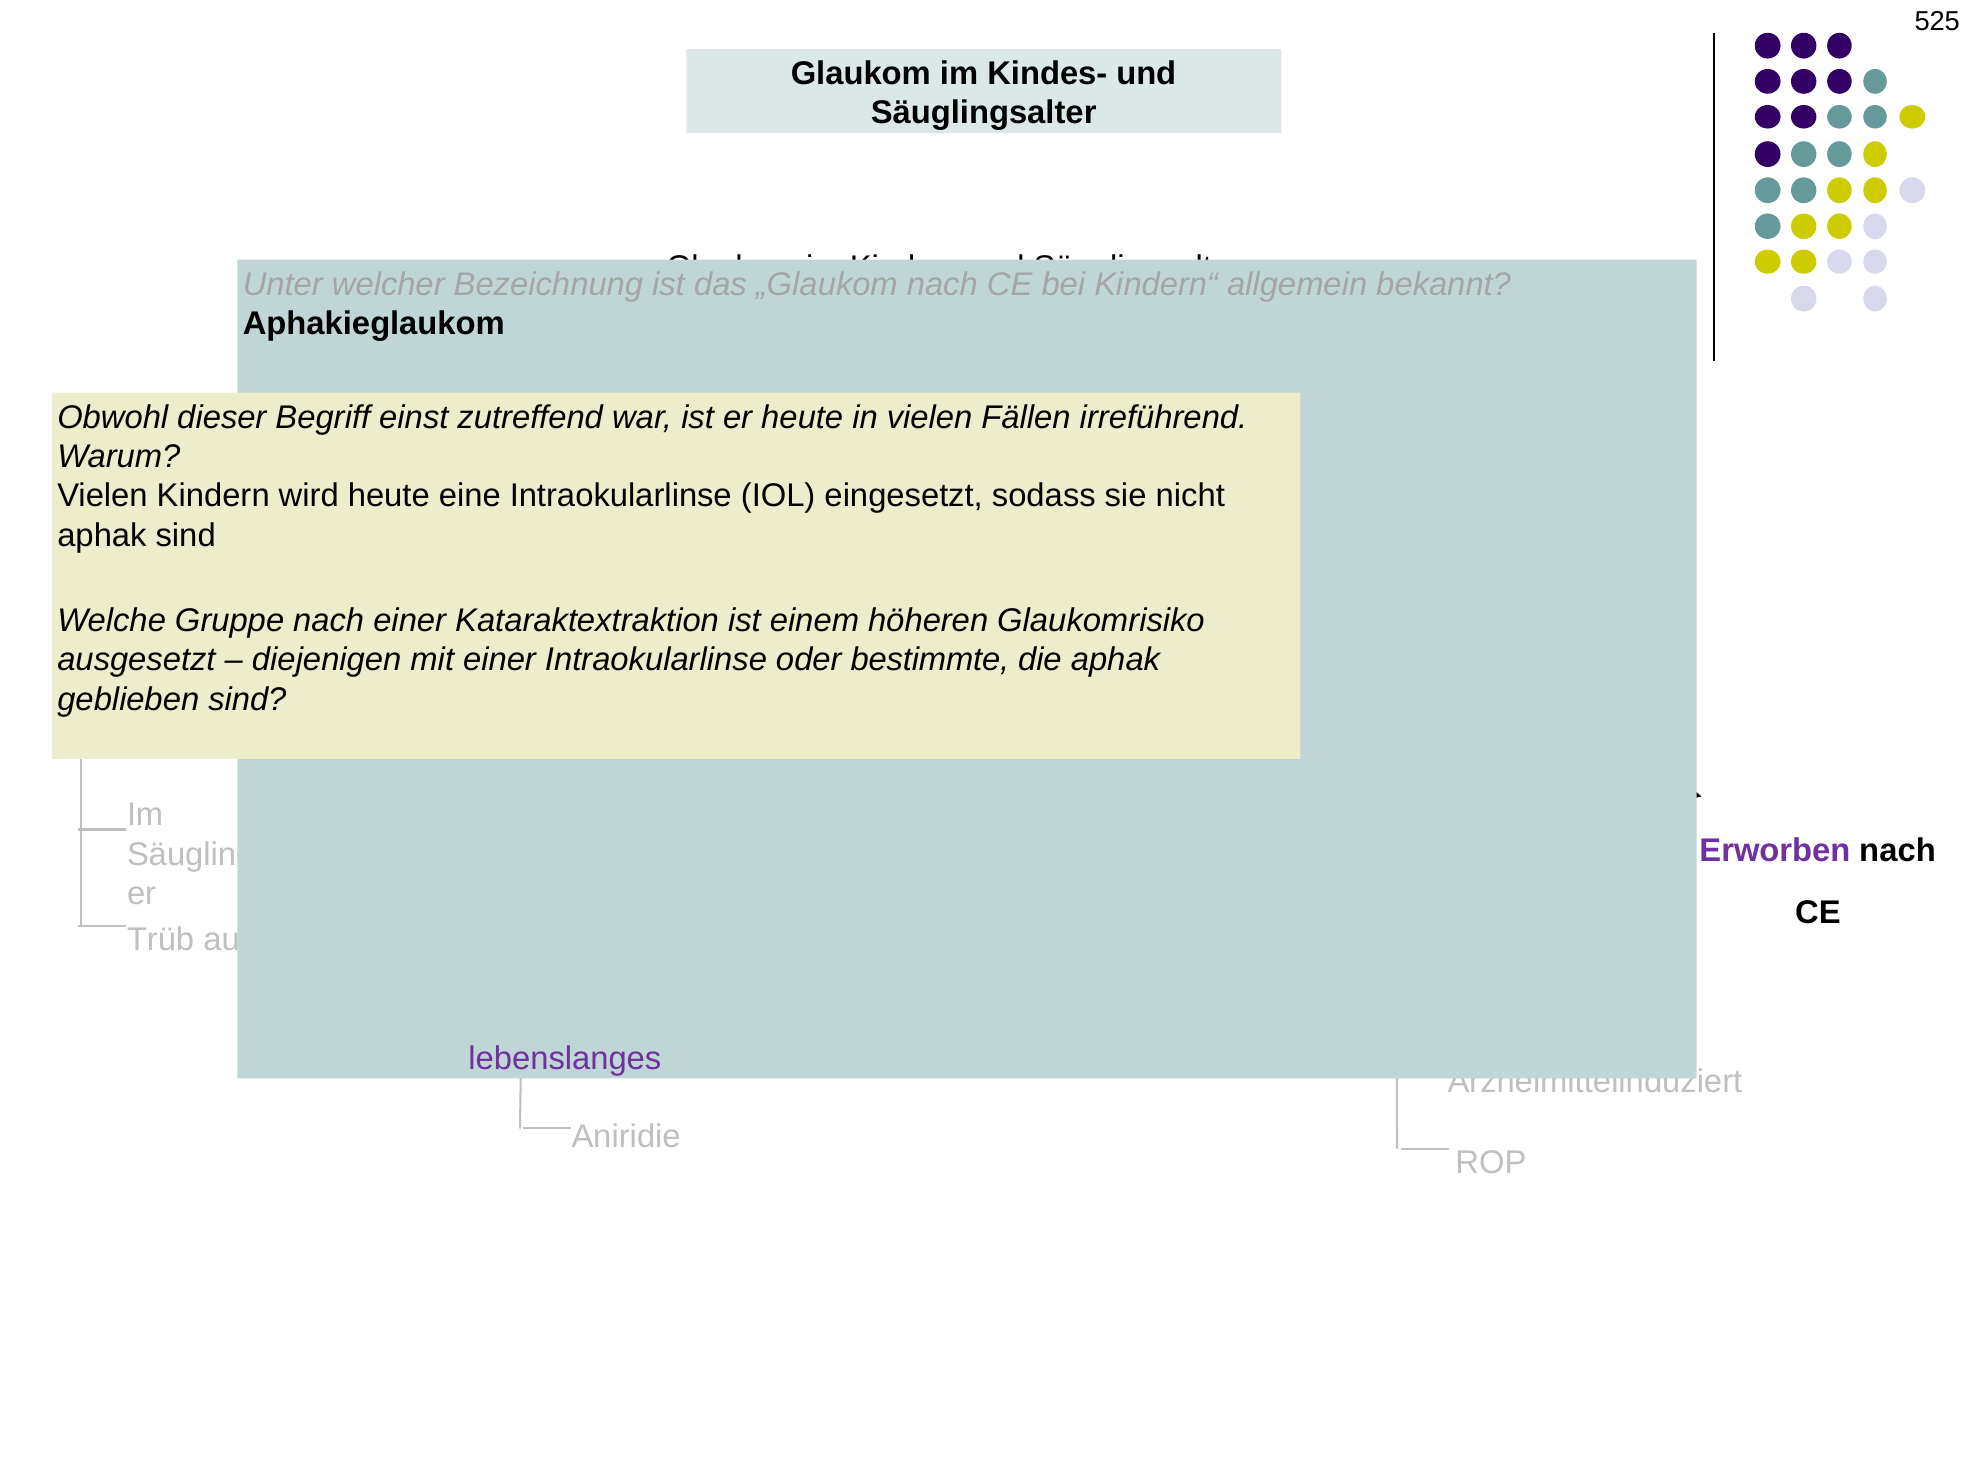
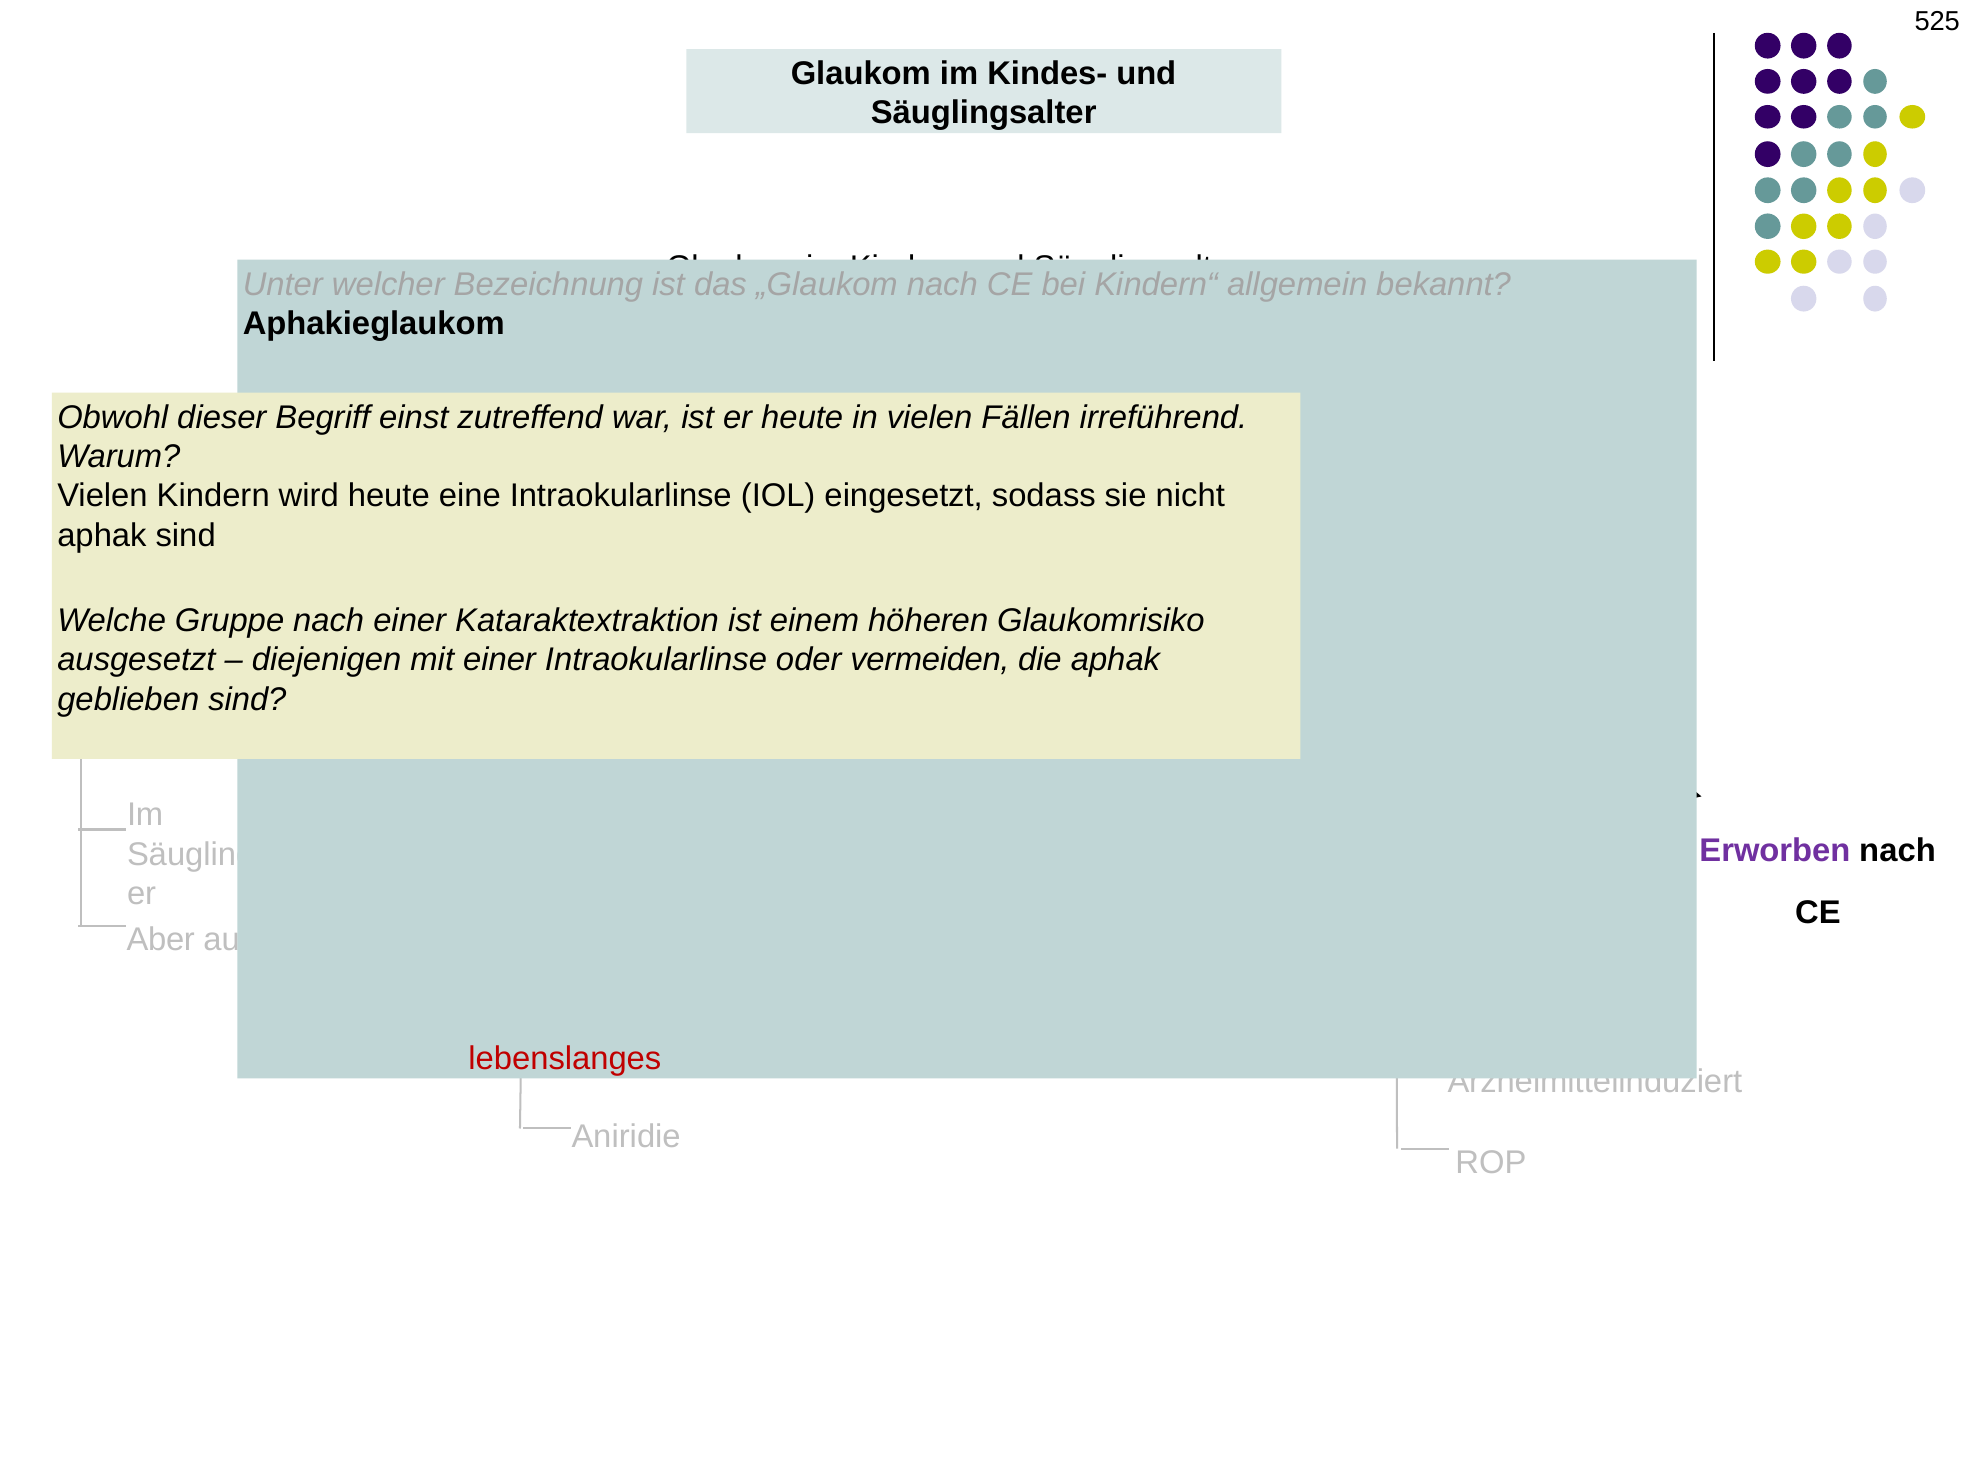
bestimmte: bestimmte -> vermeiden
Trüb: Trüb -> Aber
lebenslanges colour: purple -> red
